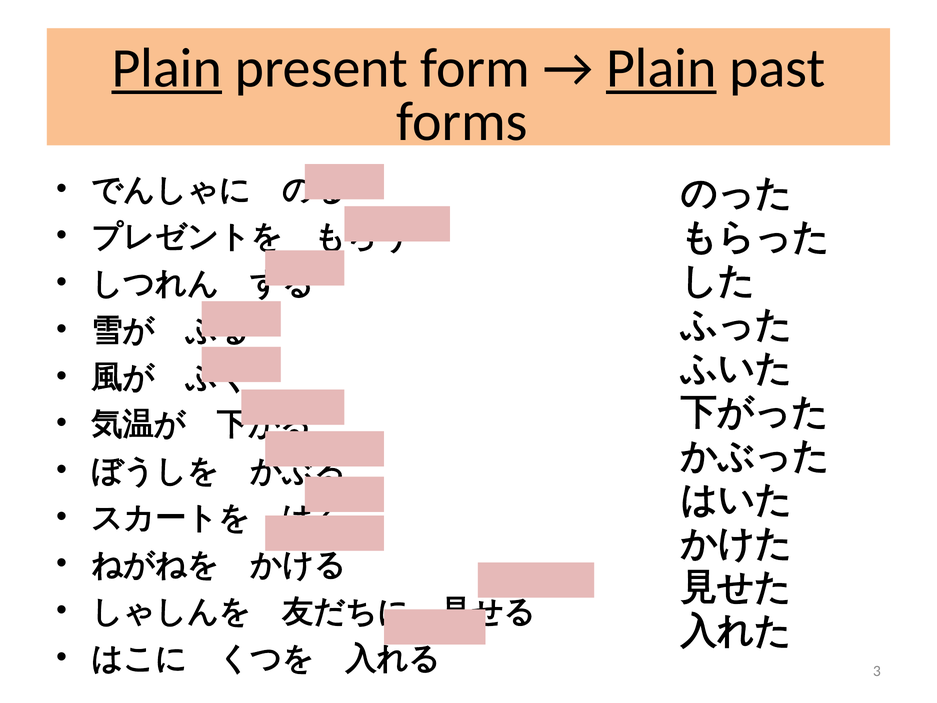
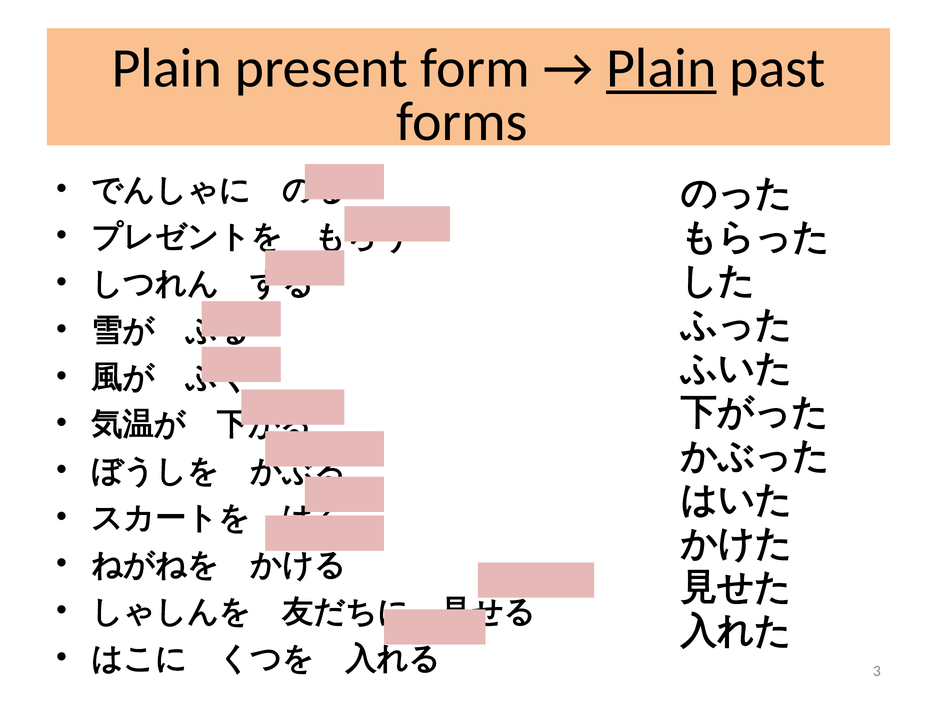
Plain at (167, 68) underline: present -> none
